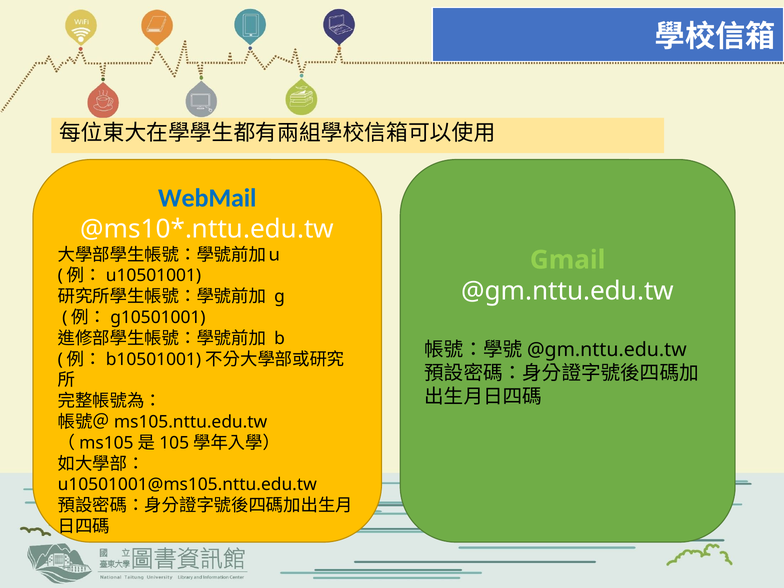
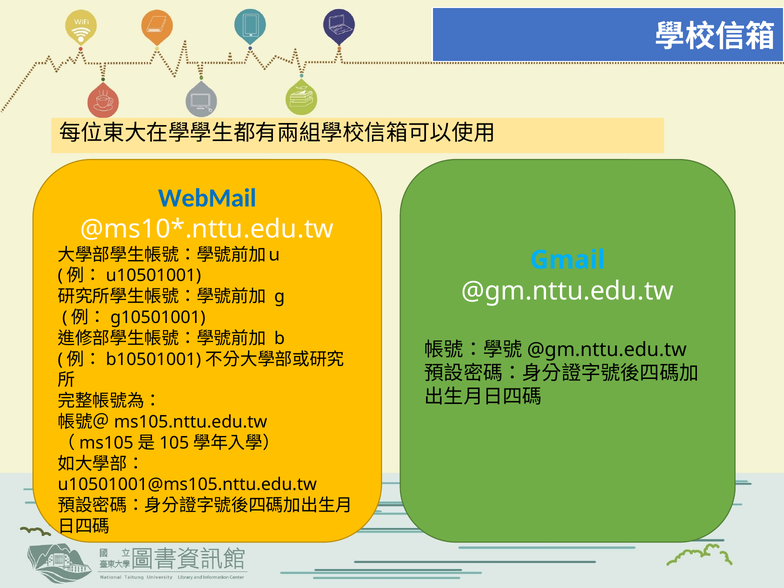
Gmail colour: light green -> light blue
